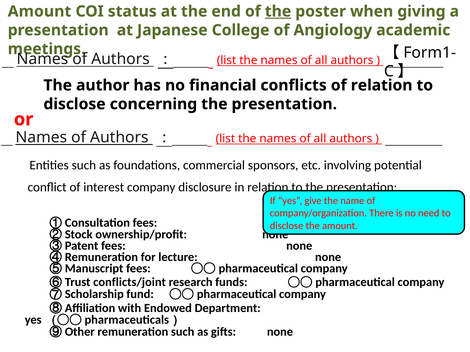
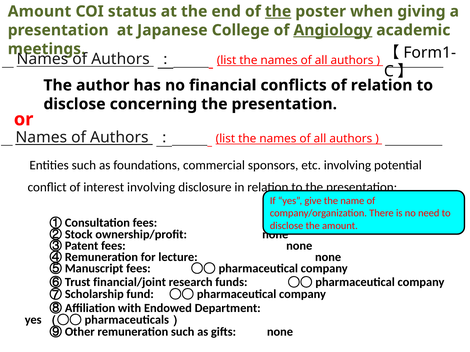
Angiology underline: none -> present
interest company: company -> involving
conflicts/joint: conflicts/joint -> financial/joint
